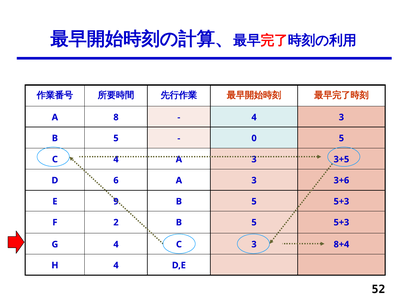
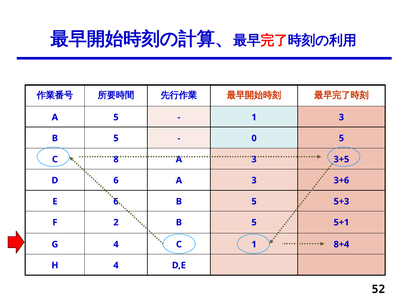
A 8: 8 -> 5
4 at (254, 117): 4 -> 1
C 4: 4 -> 8
E 9: 9 -> 6
2 B 5 5+3: 5+3 -> 5+1
C 3: 3 -> 1
